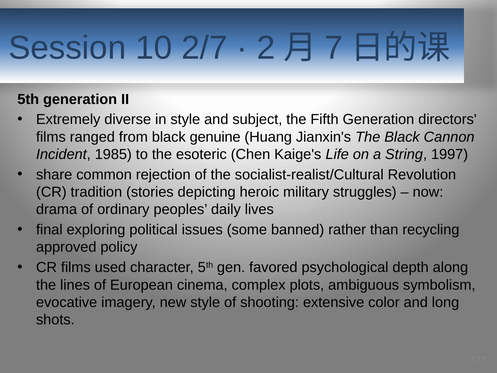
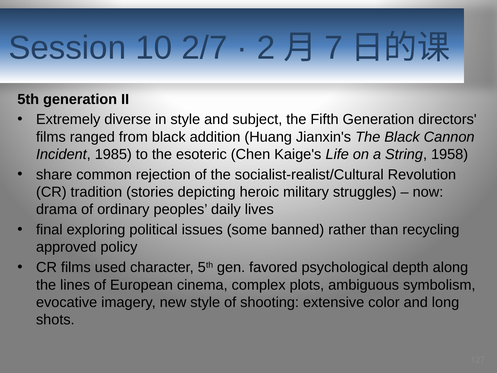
genuine: genuine -> addition
1997: 1997 -> 1958
